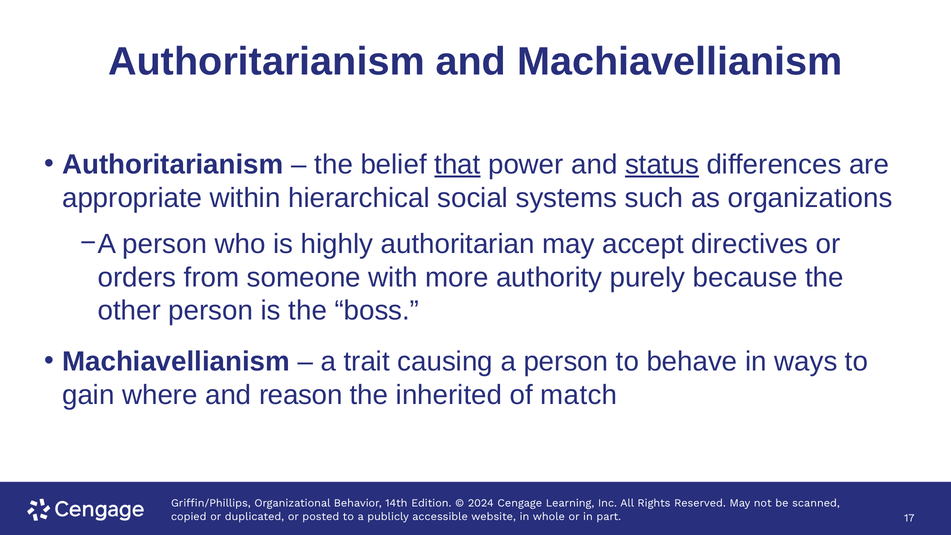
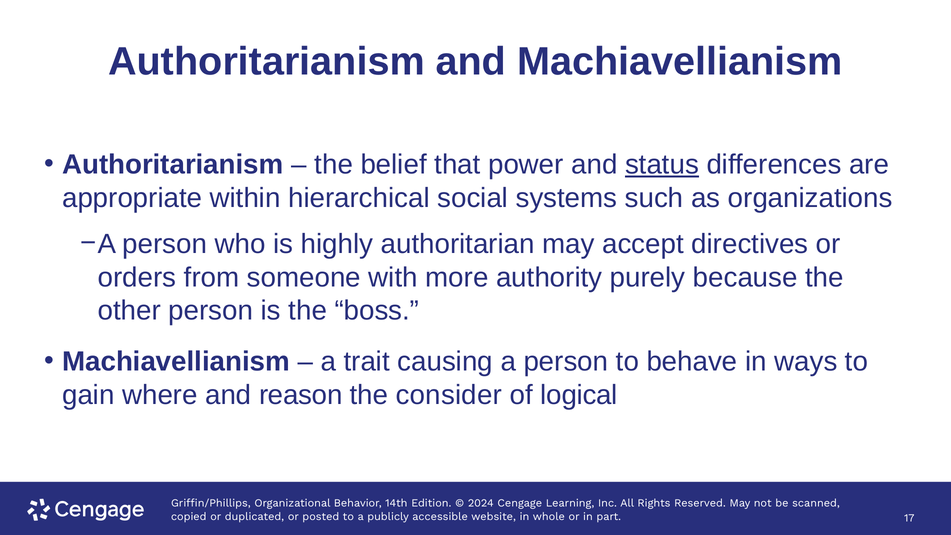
that underline: present -> none
inherited: inherited -> consider
match: match -> logical
